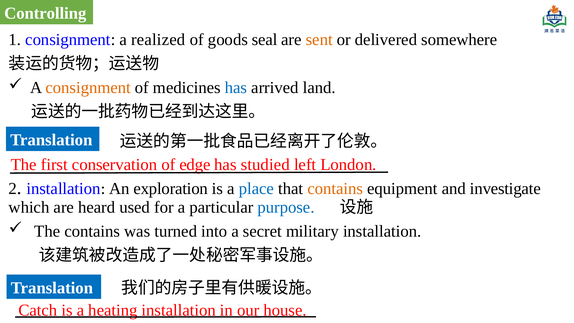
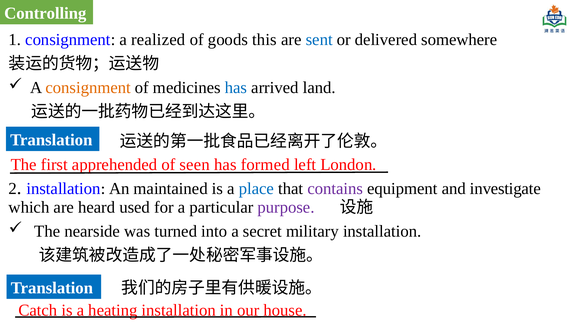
seal: seal -> this
sent colour: orange -> blue
conservation: conservation -> apprehended
edge: edge -> seen
studied: studied -> formed
exploration: exploration -> maintained
contains at (335, 189) colour: orange -> purple
purpose colour: blue -> purple
The contains: contains -> nearside
